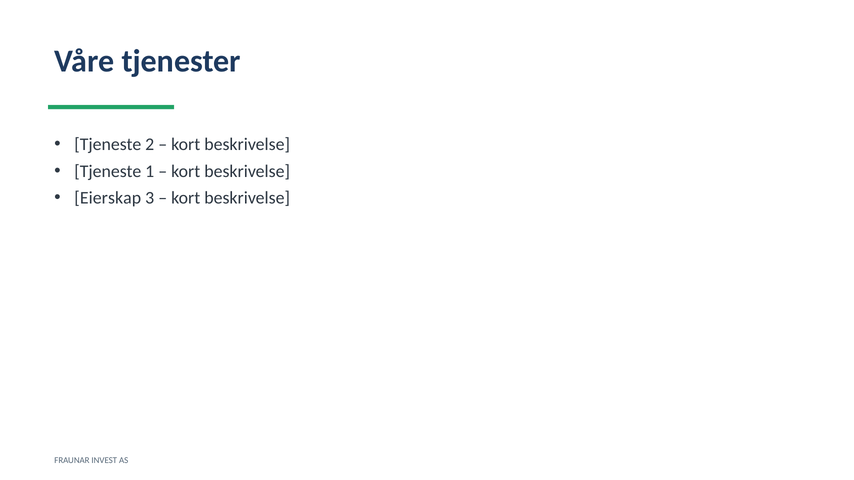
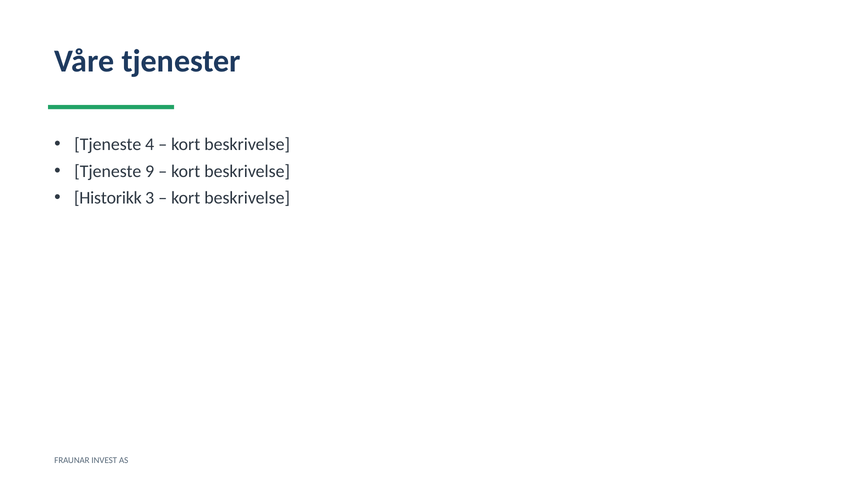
2: 2 -> 4
1: 1 -> 9
Eierskap: Eierskap -> Historikk
